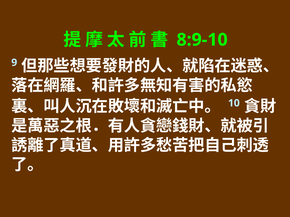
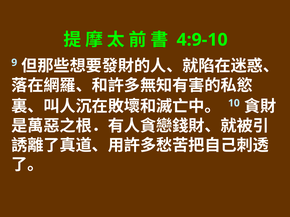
8:9-10: 8:9-10 -> 4:9-10
